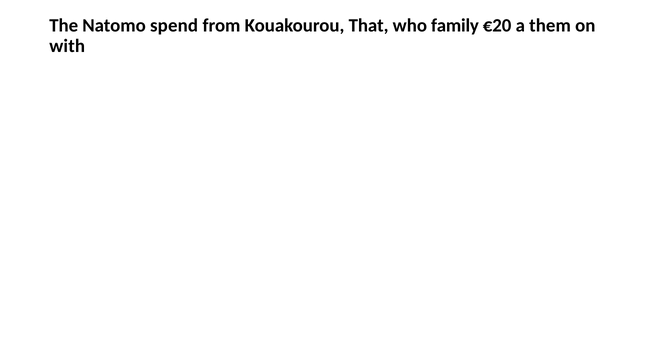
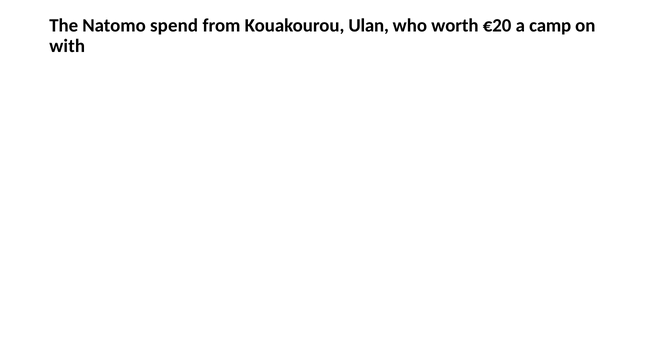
That: That -> Ulan
family: family -> worth
them: them -> camp
